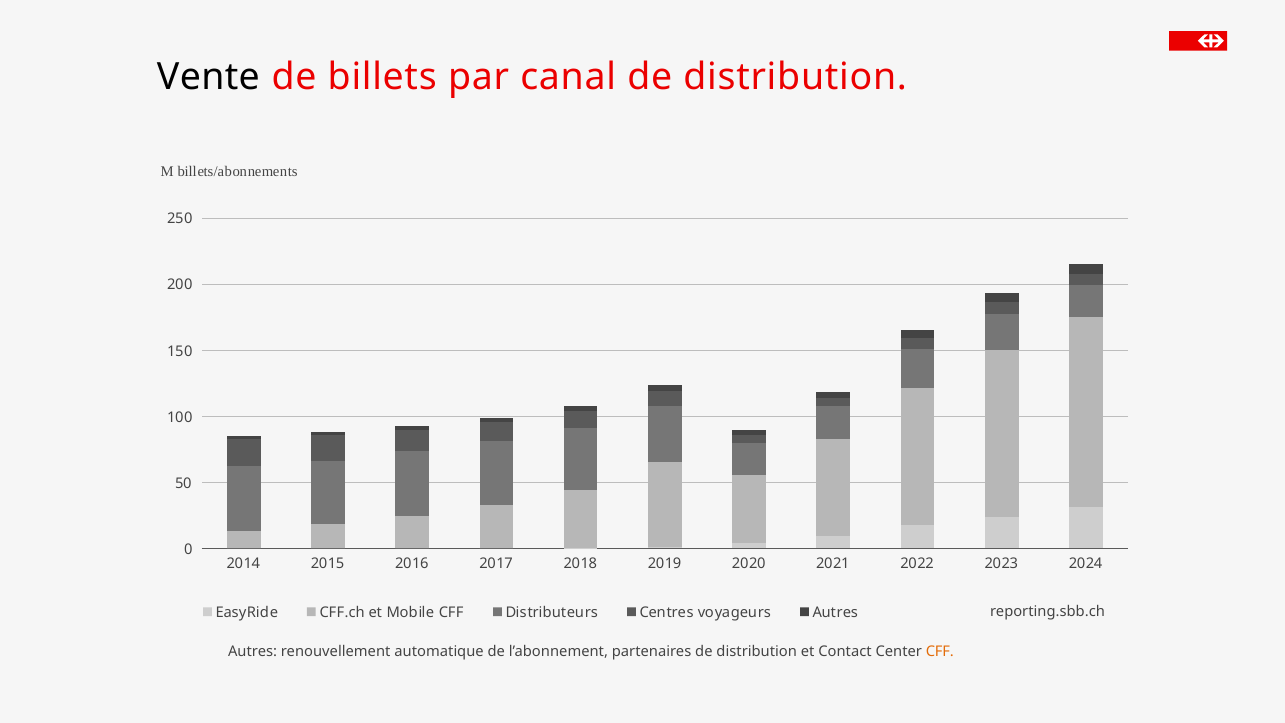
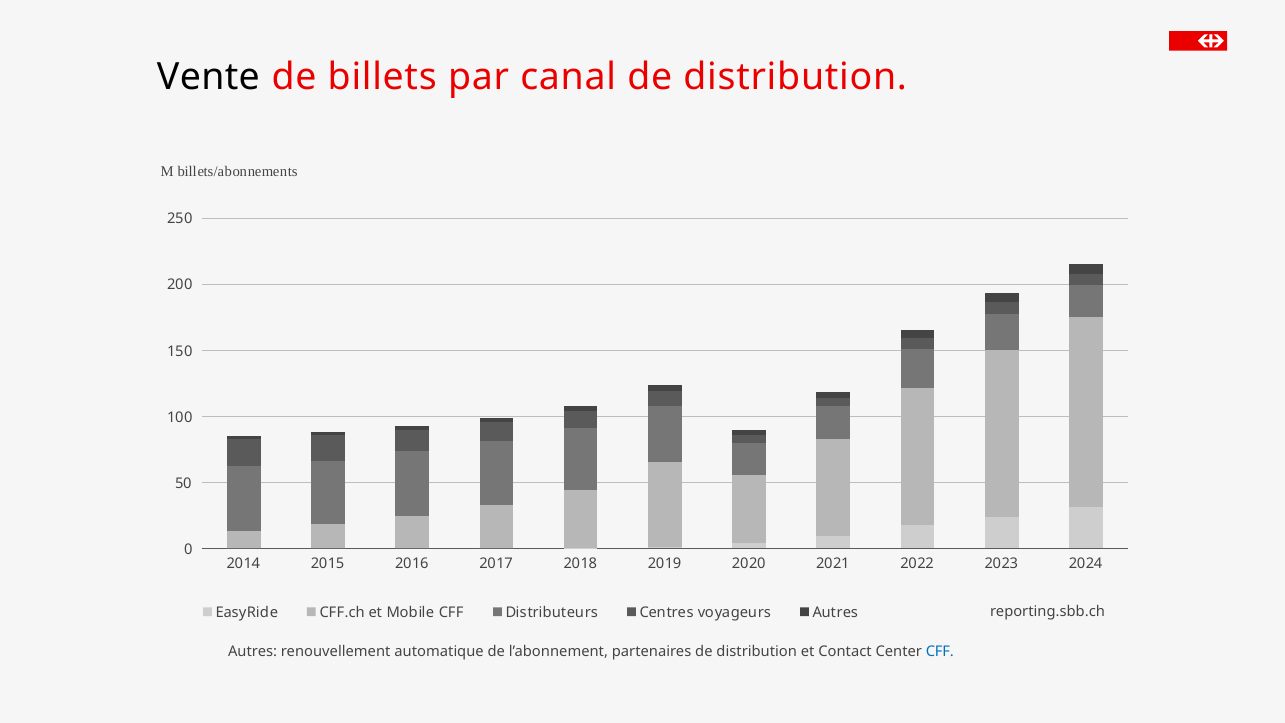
CFF at (940, 651) colour: orange -> blue
